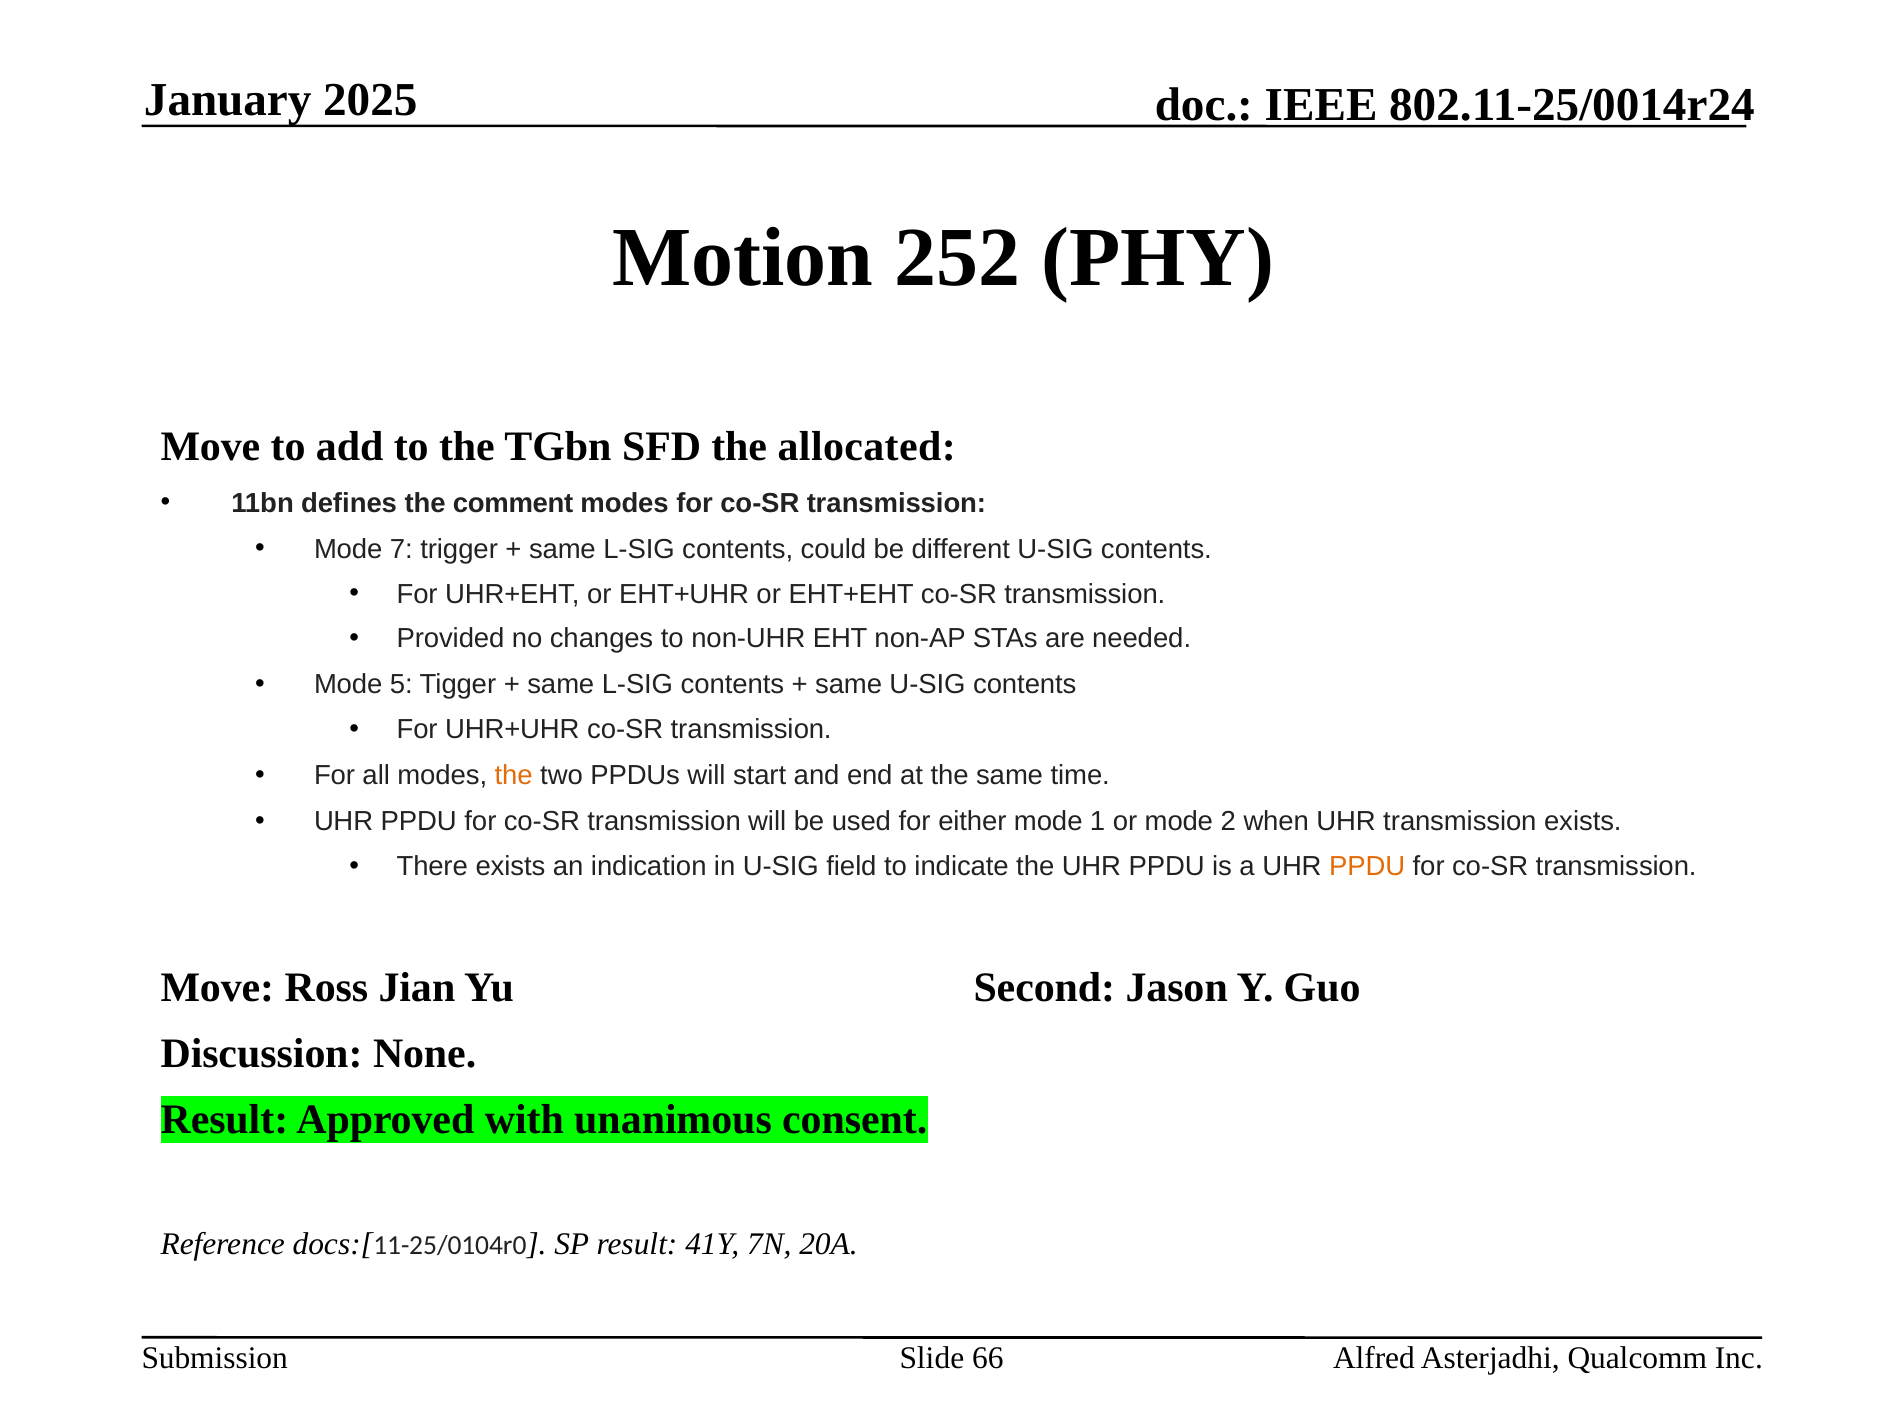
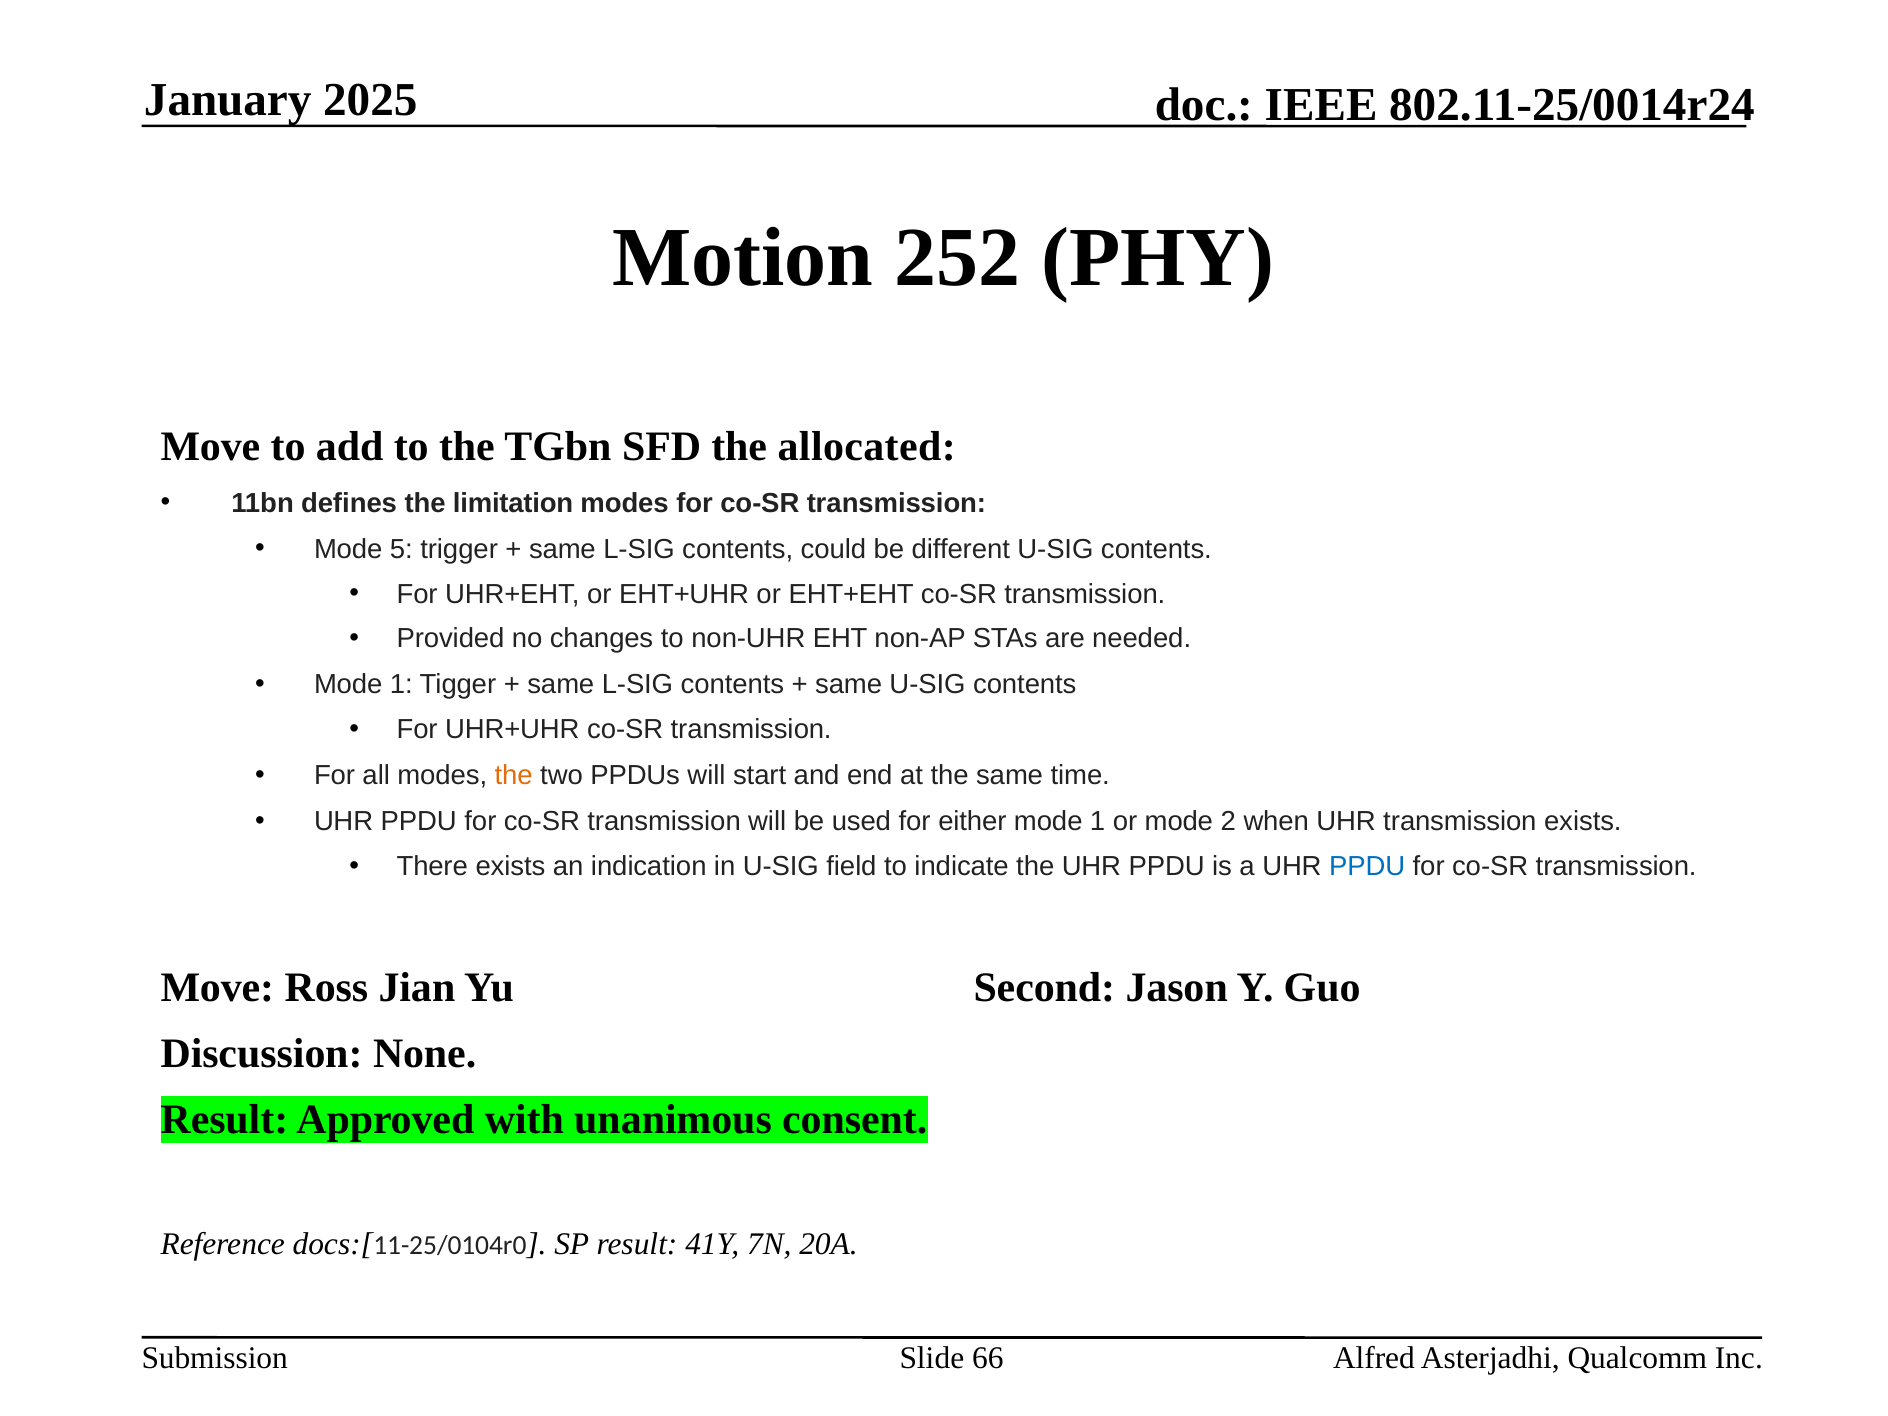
comment: comment -> limitation
7: 7 -> 5
5 at (401, 685): 5 -> 1
PPDU at (1367, 867) colour: orange -> blue
